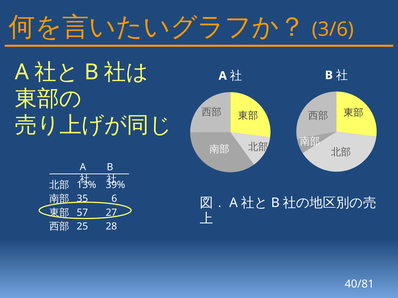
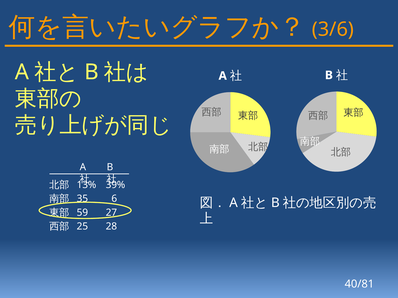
57: 57 -> 59
